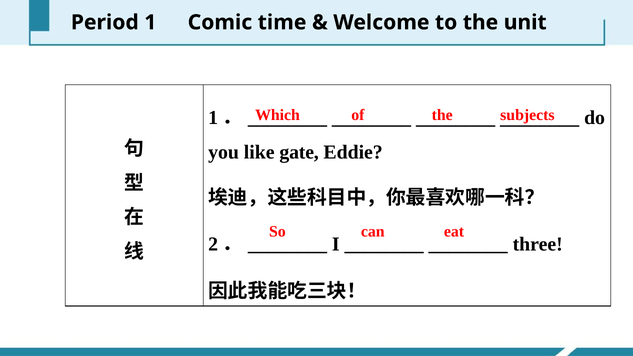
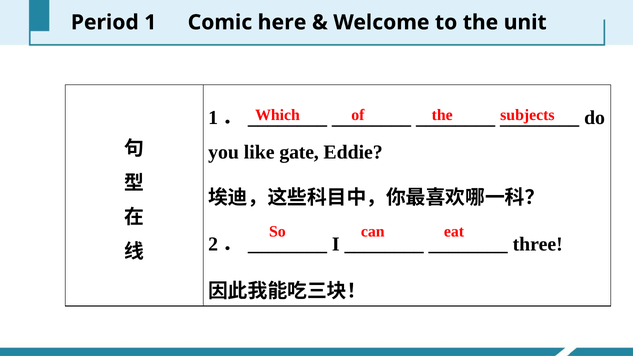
time: time -> here
